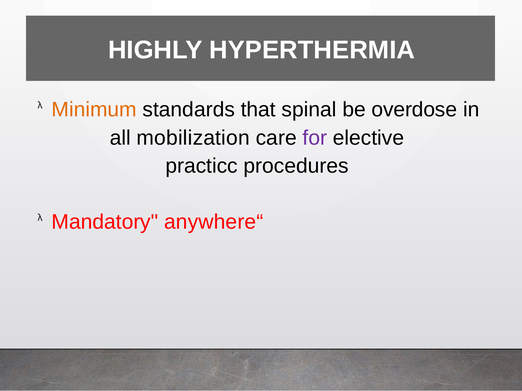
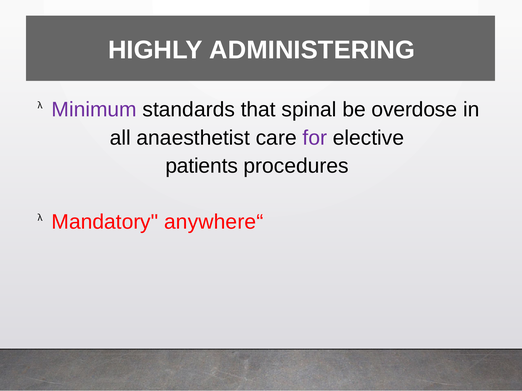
HYPERTHERMIA: HYPERTHERMIA -> ADMINISTERING
Minimum colour: orange -> purple
mobilization: mobilization -> anaesthetist
practicc: practicc -> patients
